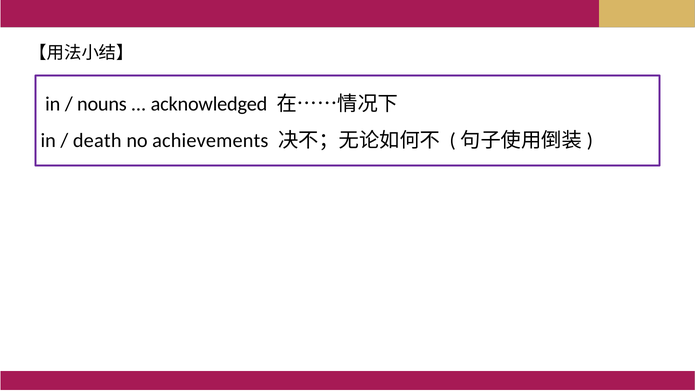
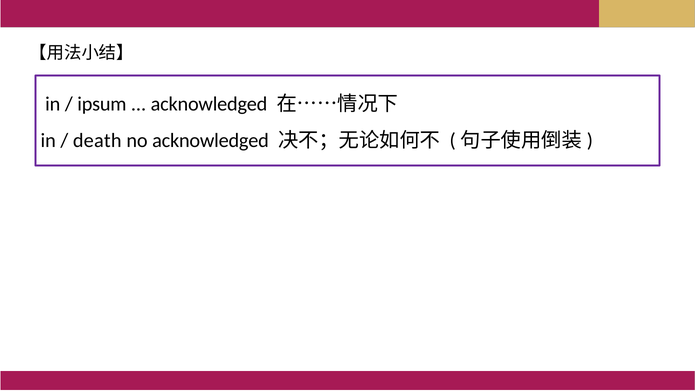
nouns: nouns -> ipsum
no achievements: achievements -> acknowledged
